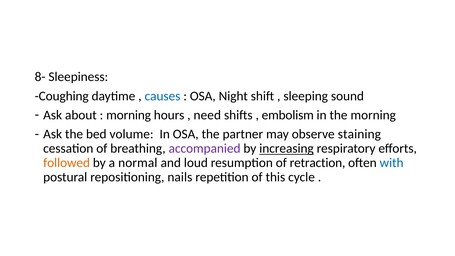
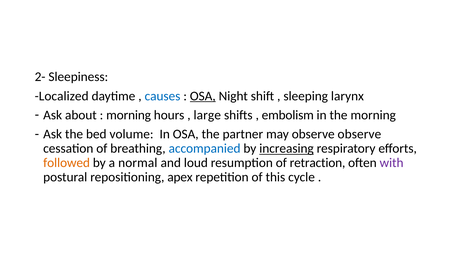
8-: 8- -> 2-
Coughing: Coughing -> Localized
OSA at (203, 96) underline: none -> present
sound: sound -> larynx
need: need -> large
observe staining: staining -> observe
accompanied colour: purple -> blue
with colour: blue -> purple
nails: nails -> apex
